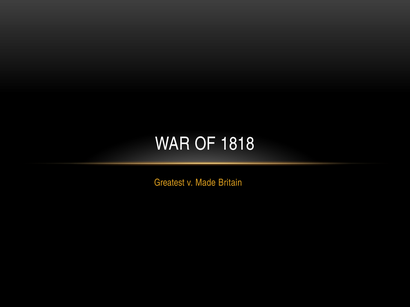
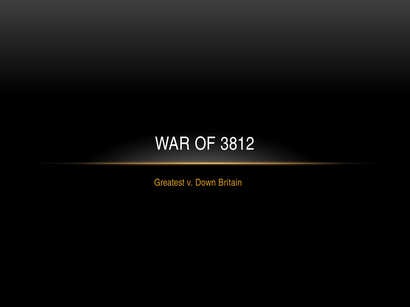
1818: 1818 -> 3812
Made: Made -> Down
